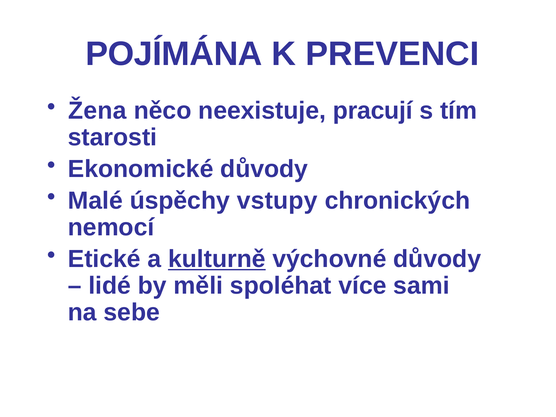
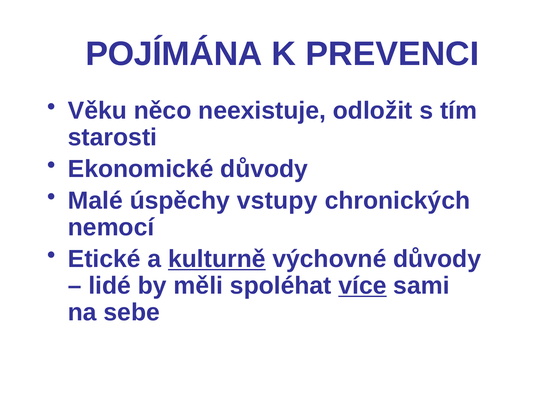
Žena: Žena -> Věku
pracují: pracují -> odložit
více underline: none -> present
